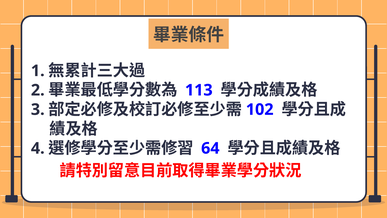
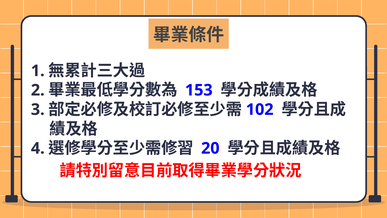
113: 113 -> 153
64: 64 -> 20
